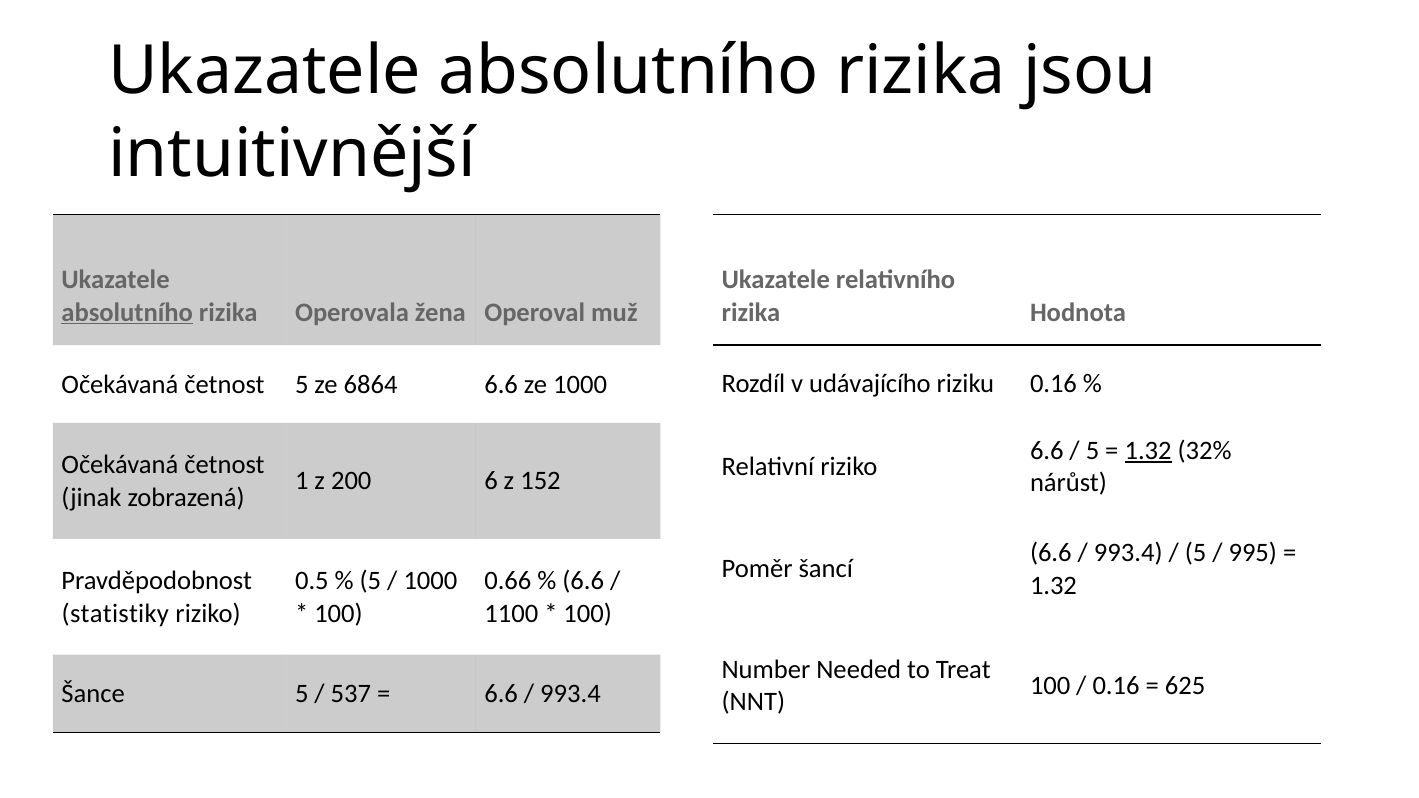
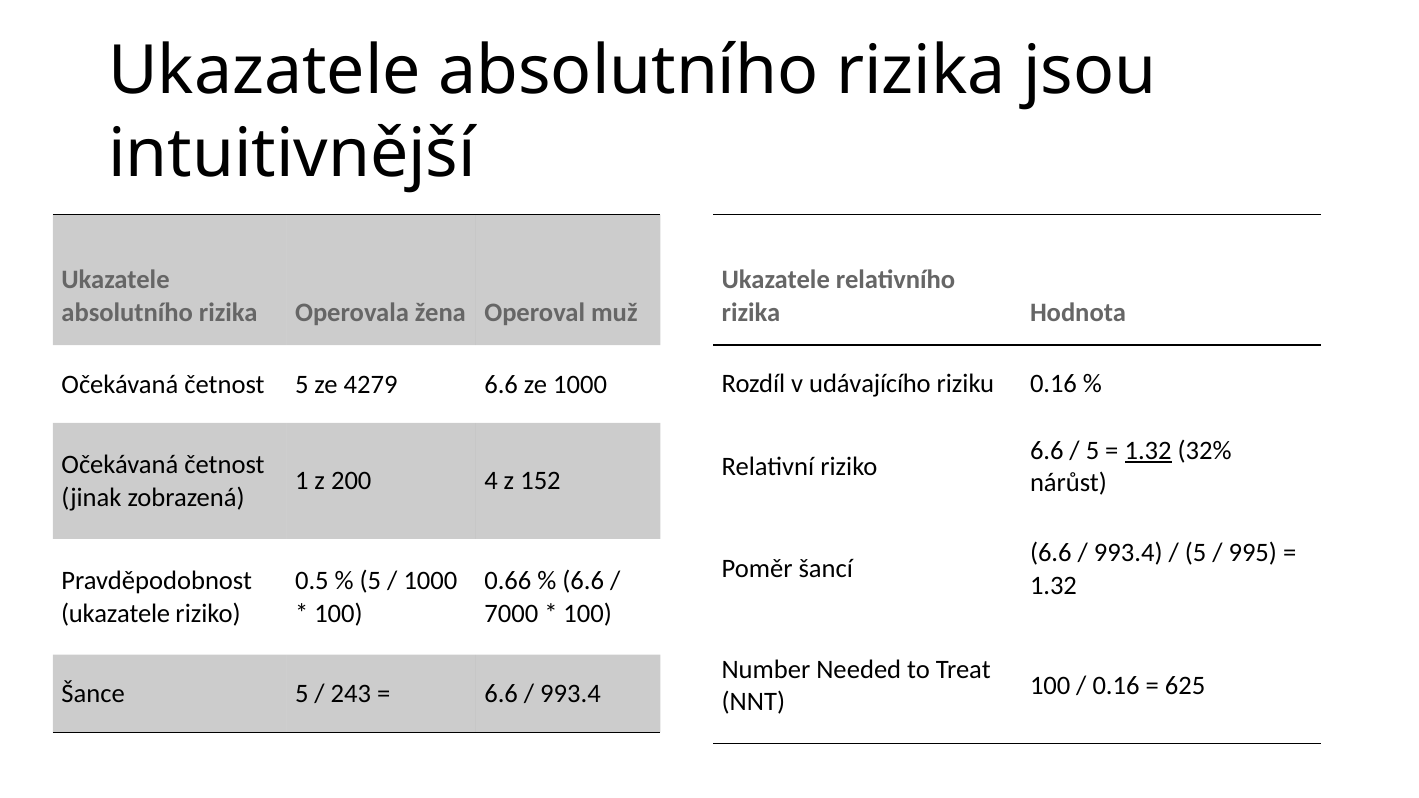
absolutního at (127, 312) underline: present -> none
6864: 6864 -> 4279
6: 6 -> 4
statistiky at (115, 613): statistiky -> ukazatele
1100: 1100 -> 7000
537: 537 -> 243
